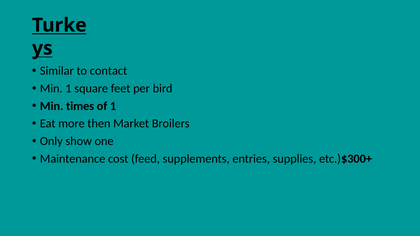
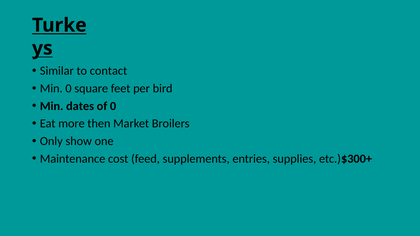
Min 1: 1 -> 0
times: times -> dates
of 1: 1 -> 0
